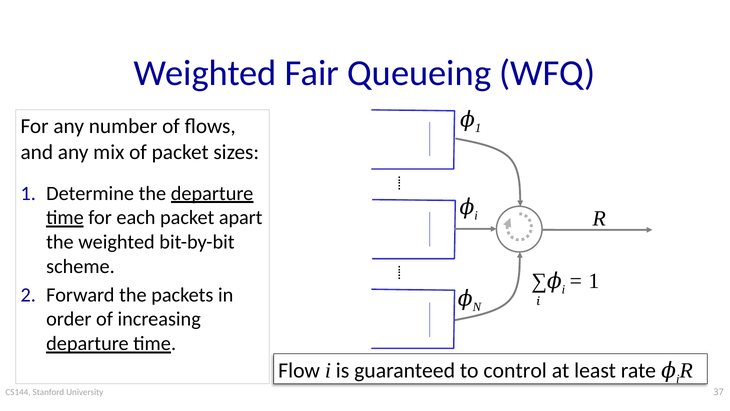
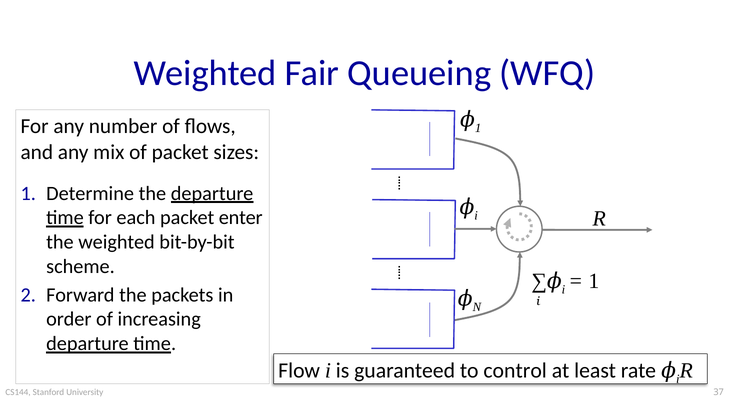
apart: apart -> enter
